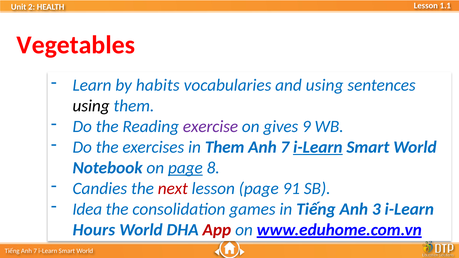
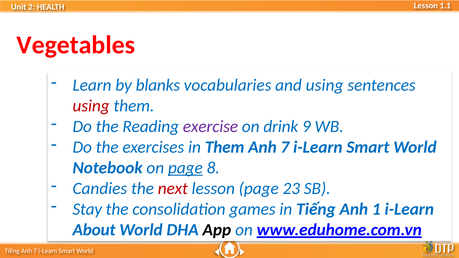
habits: habits -> blanks
using at (91, 106) colour: black -> red
gives: gives -> drink
i-Learn at (318, 147) underline: present -> none
91: 91 -> 23
Idea: Idea -> Stay
3: 3 -> 1
Hours: Hours -> About
App colour: red -> black
